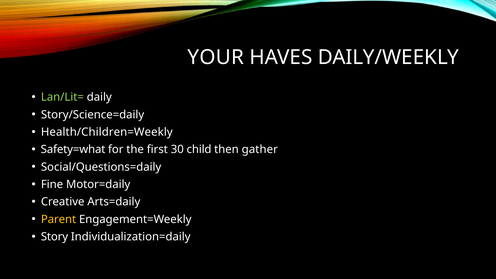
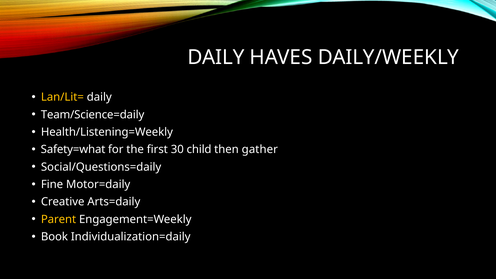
YOUR at (216, 57): YOUR -> DAILY
Lan/Lit= colour: light green -> yellow
Story/Science=daily: Story/Science=daily -> Team/Science=daily
Health/Children=Weekly: Health/Children=Weekly -> Health/Listening=Weekly
Story: Story -> Book
